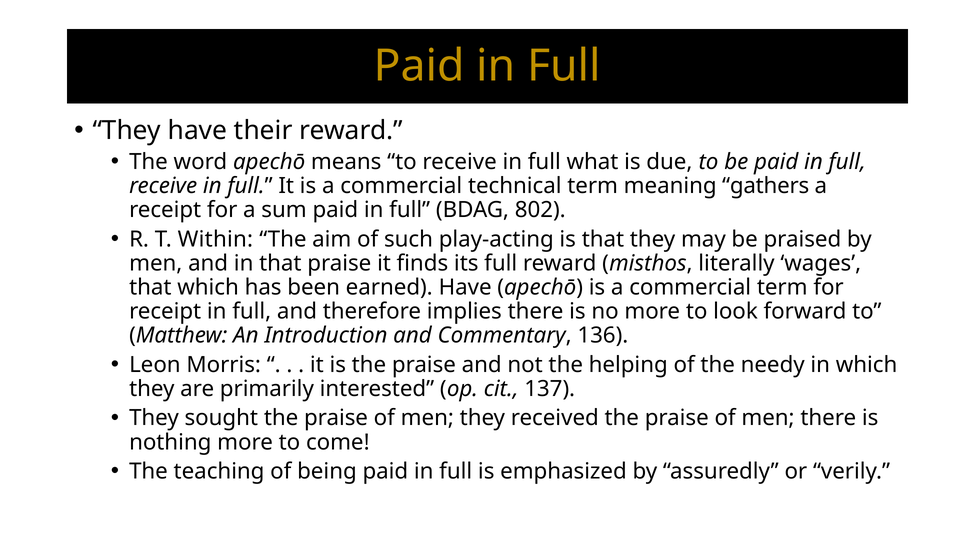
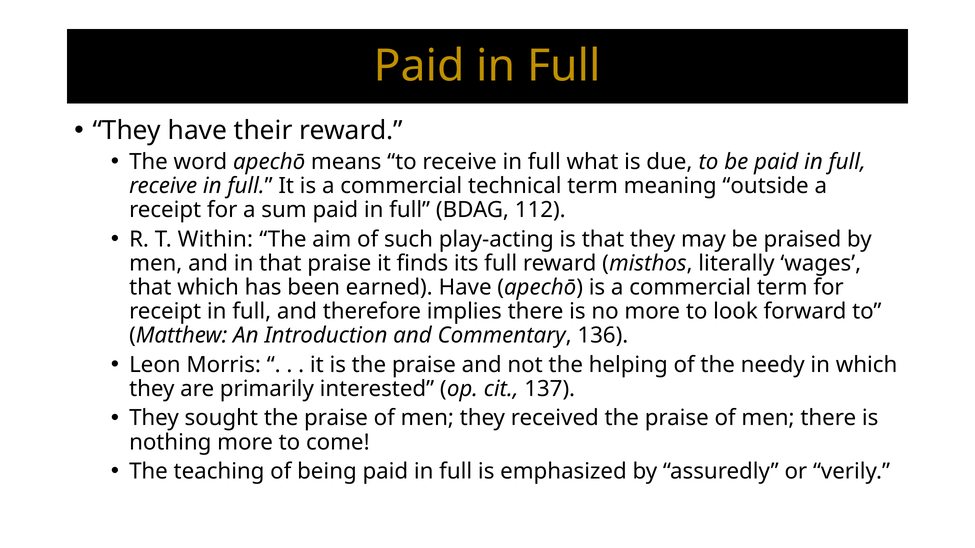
gathers: gathers -> outside
802: 802 -> 112
